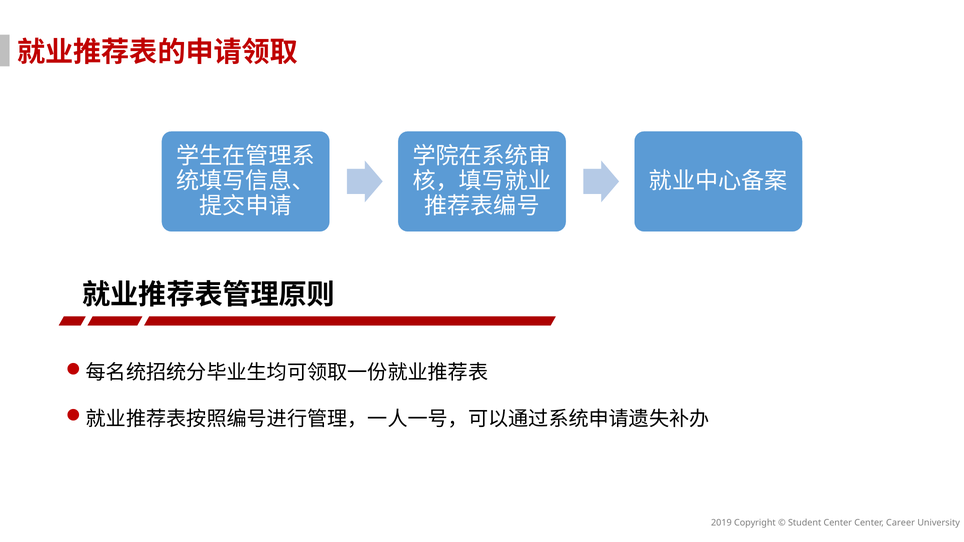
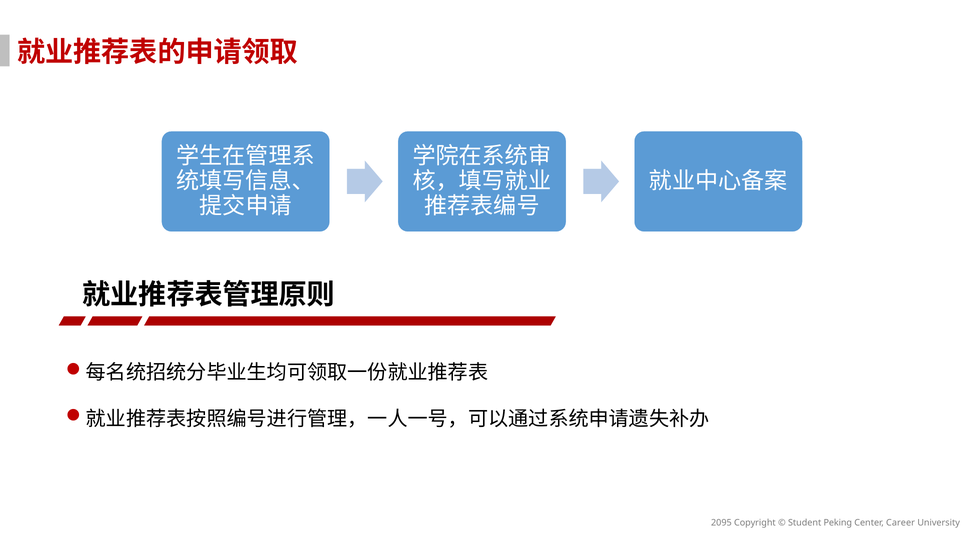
2019: 2019 -> 2095
Student Center: Center -> Peking
